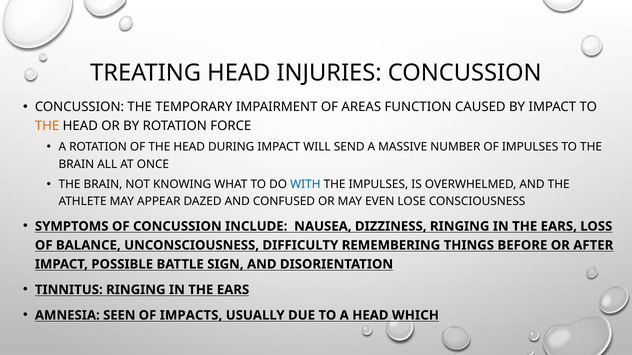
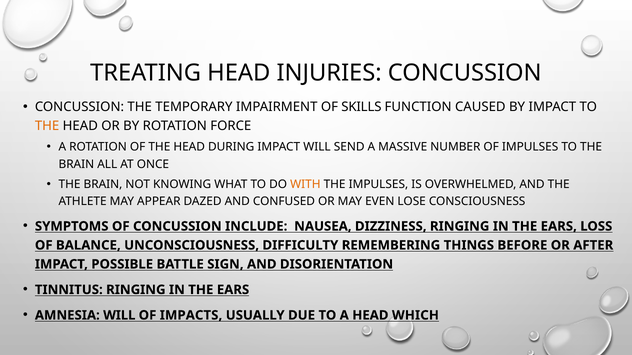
AREAS: AREAS -> SKILLS
WITH colour: blue -> orange
AMNESIA SEEN: SEEN -> WILL
